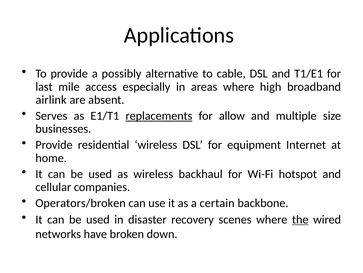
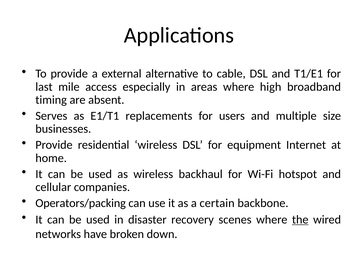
possibly: possibly -> external
airlink: airlink -> timing
replacements underline: present -> none
allow: allow -> users
Operators/broken: Operators/broken -> Operators/packing
